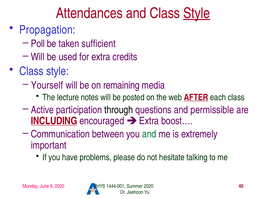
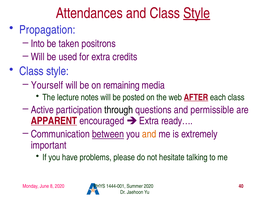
Poll: Poll -> Into
sufficient: sufficient -> positrons
INCLUDING: INCLUDING -> APPARENT
boost…: boost… -> ready…
between underline: none -> present
and at (149, 135) colour: green -> orange
